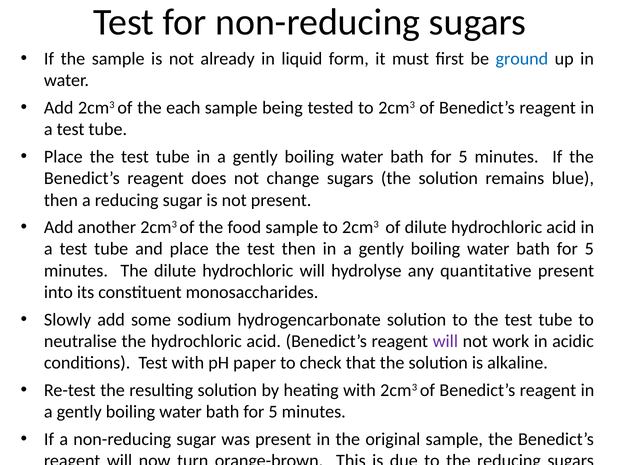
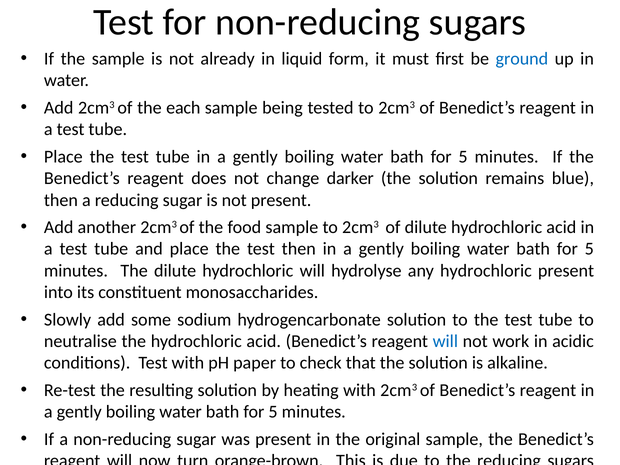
change sugars: sugars -> darker
any quantitative: quantitative -> hydrochloric
will at (445, 341) colour: purple -> blue
